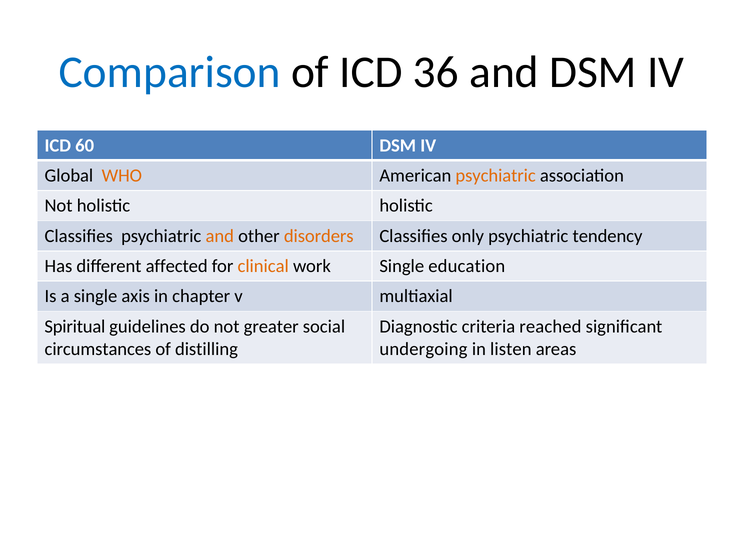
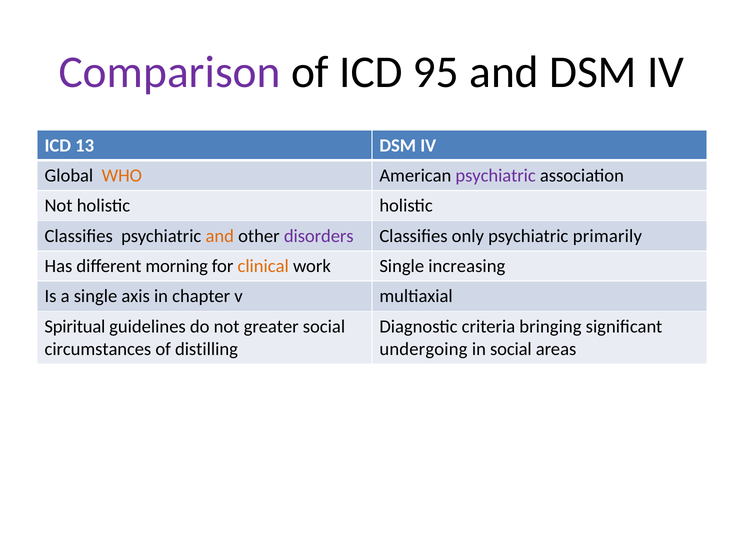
Comparison colour: blue -> purple
36: 36 -> 95
60: 60 -> 13
psychiatric at (496, 176) colour: orange -> purple
disorders colour: orange -> purple
tendency: tendency -> primarily
affected: affected -> morning
education: education -> increasing
reached: reached -> bringing
in listen: listen -> social
